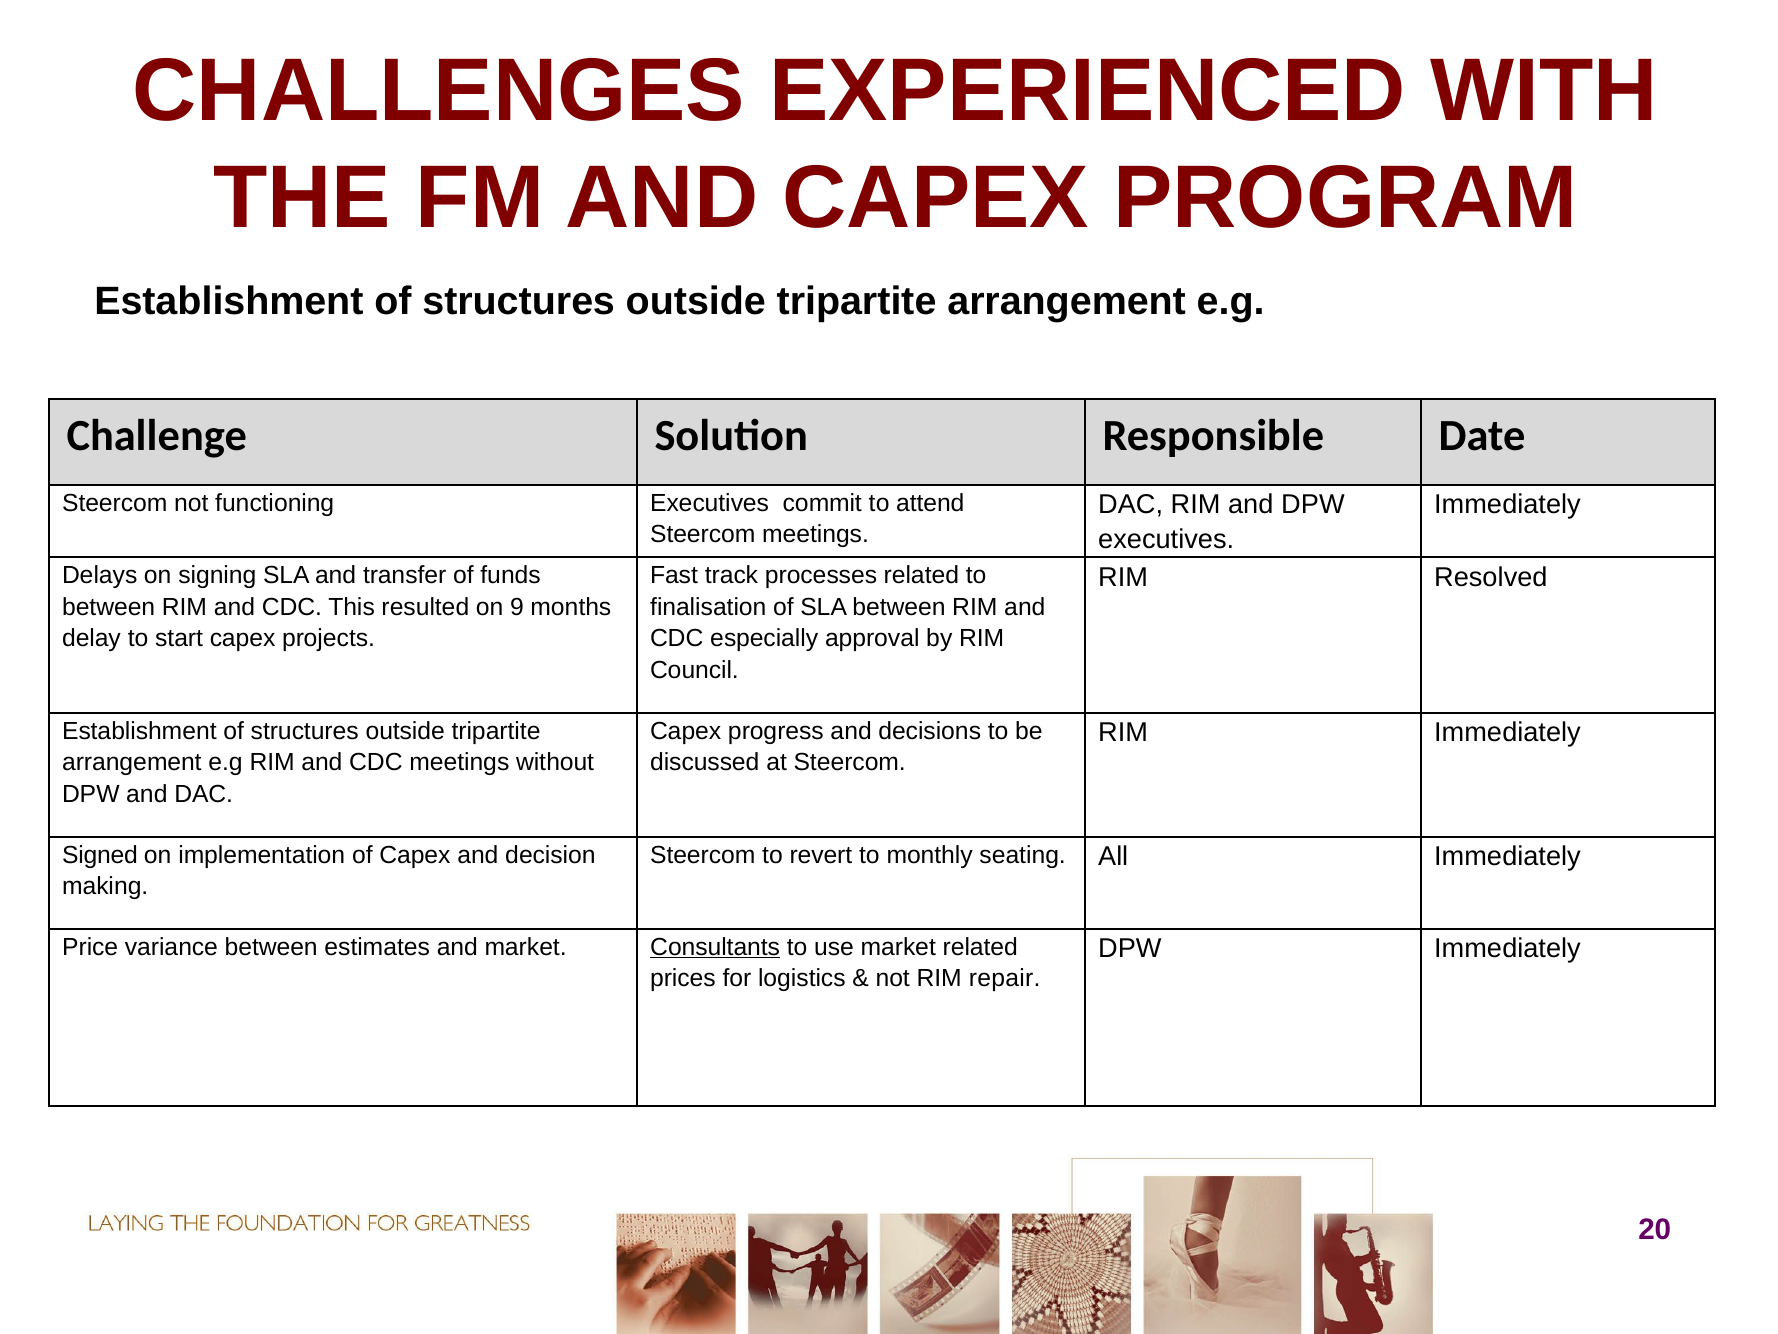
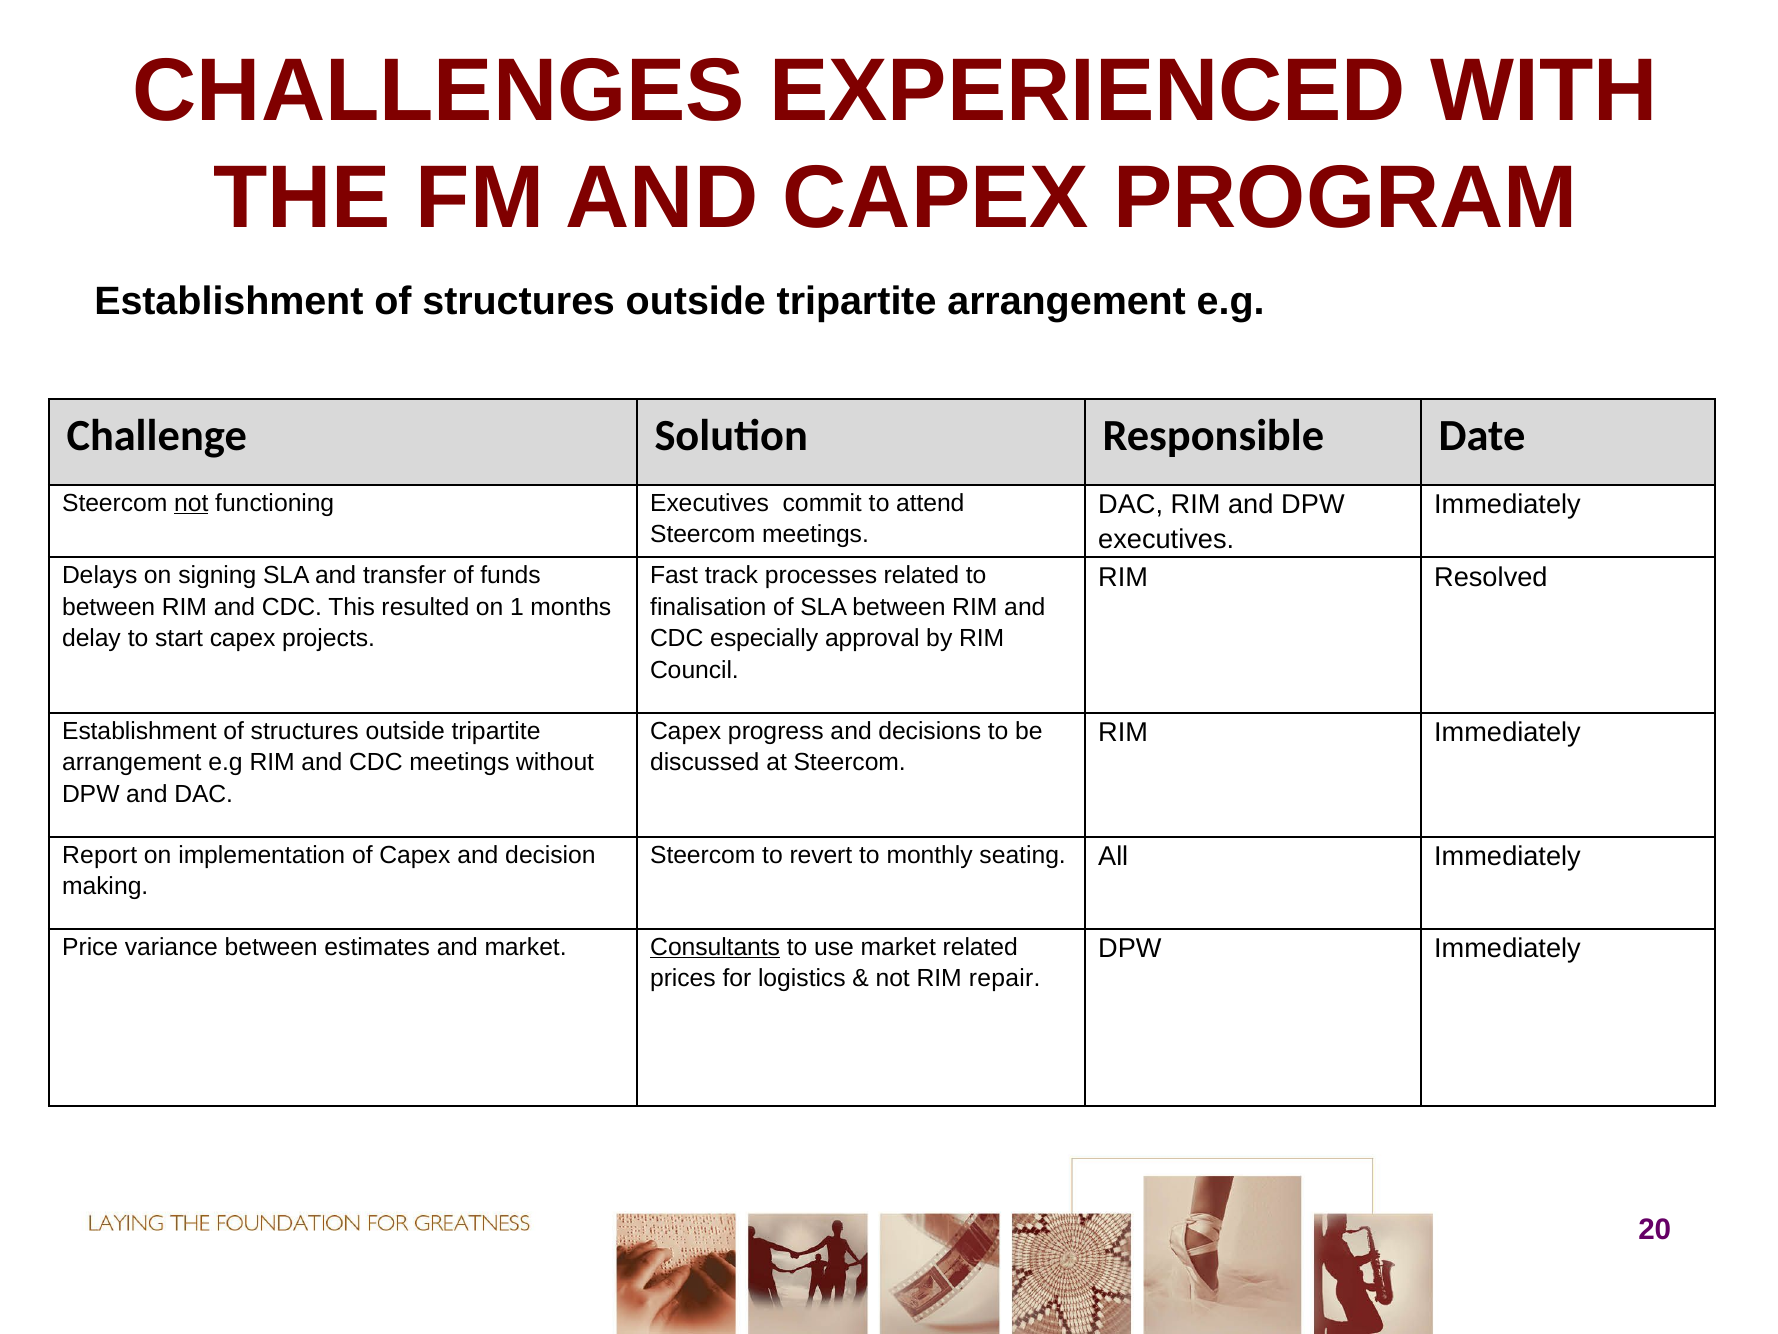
not at (191, 503) underline: none -> present
9: 9 -> 1
Signed: Signed -> Report
